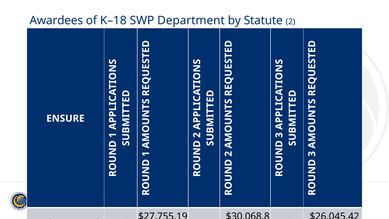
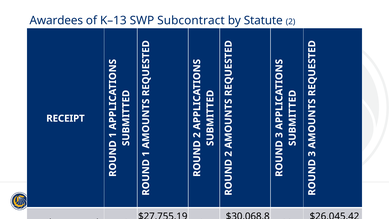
K–18: K–18 -> K–13
Department: Department -> Subcontract
ENSURE: ENSURE -> RECEIPT
